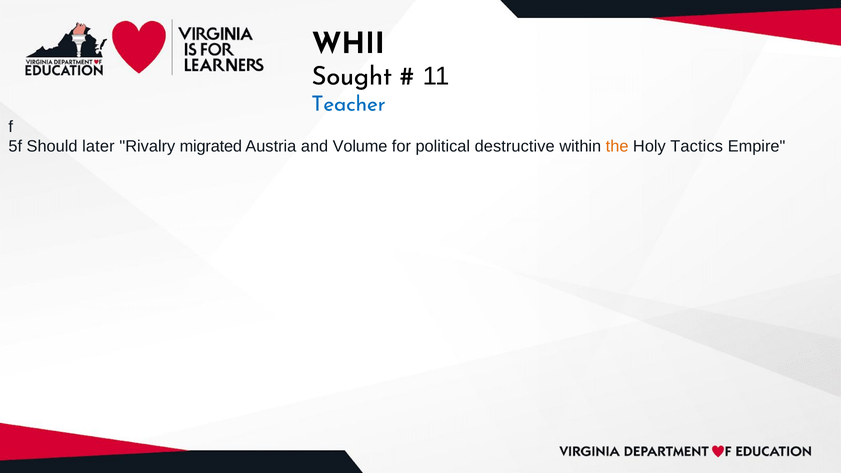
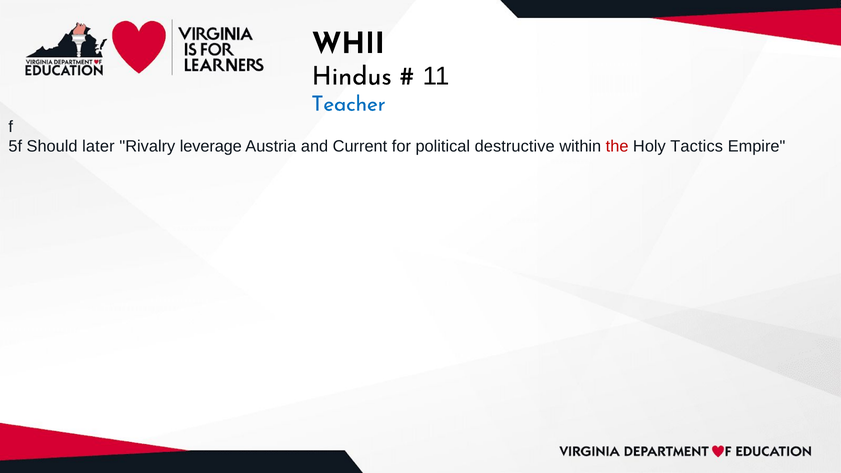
Sought: Sought -> Hindus
migrated: migrated -> leverage
Volume: Volume -> Current
the colour: orange -> red
